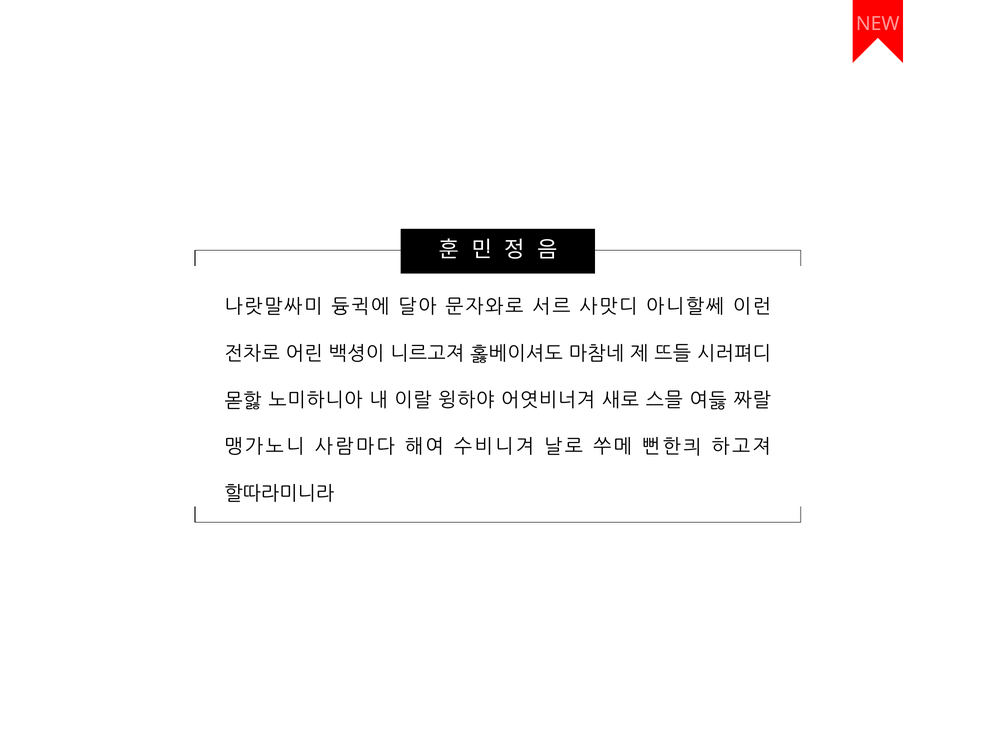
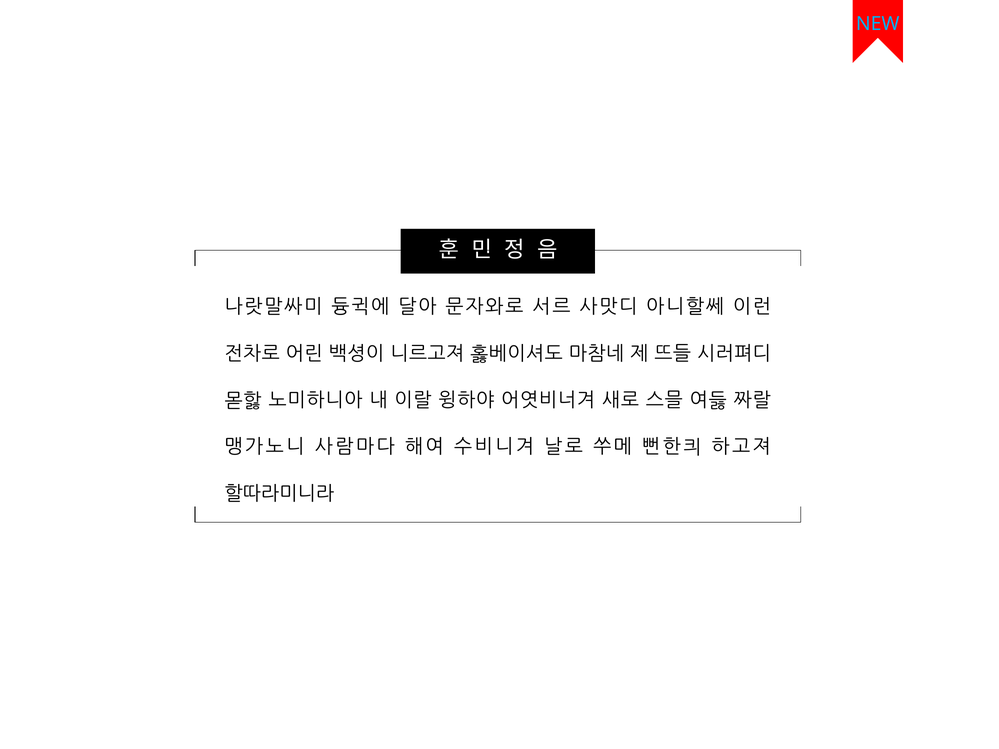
NEW colour: pink -> light blue
